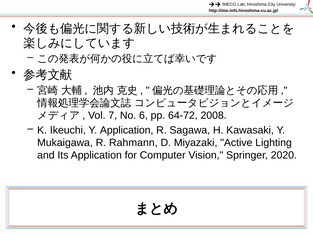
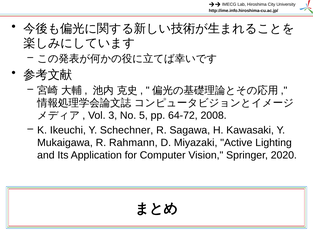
7: 7 -> 3
6: 6 -> 5
Y Application: Application -> Schechner
